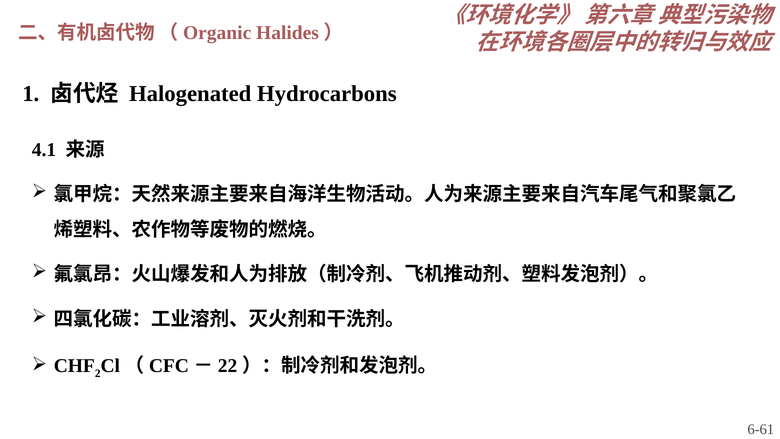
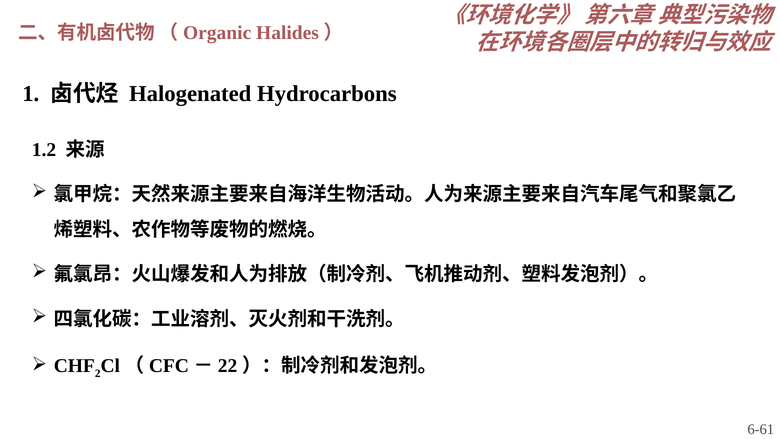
4.1: 4.1 -> 1.2
